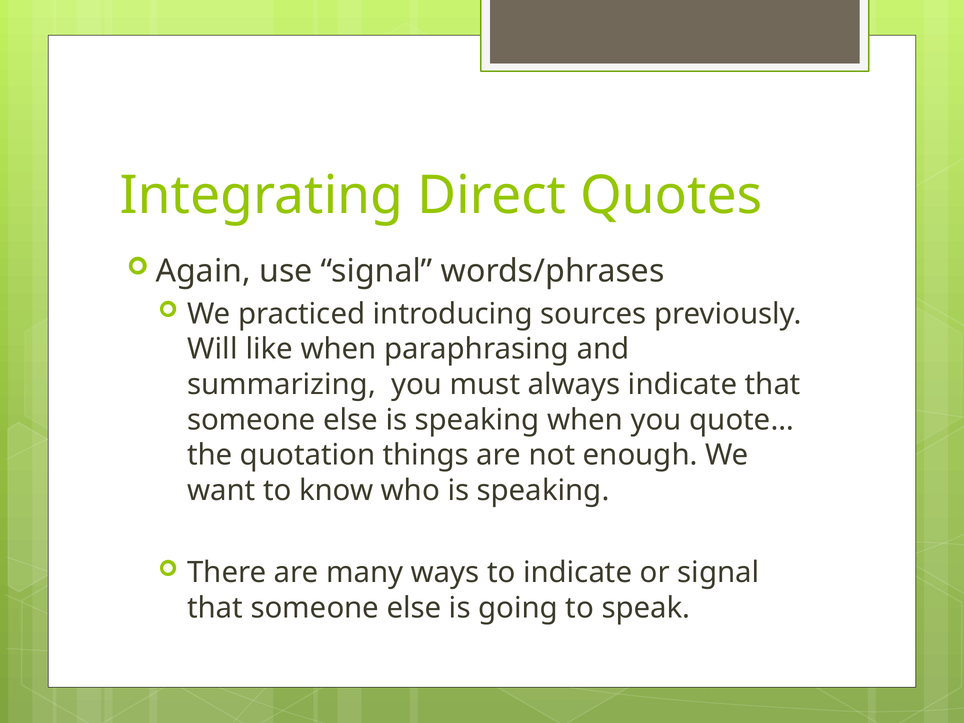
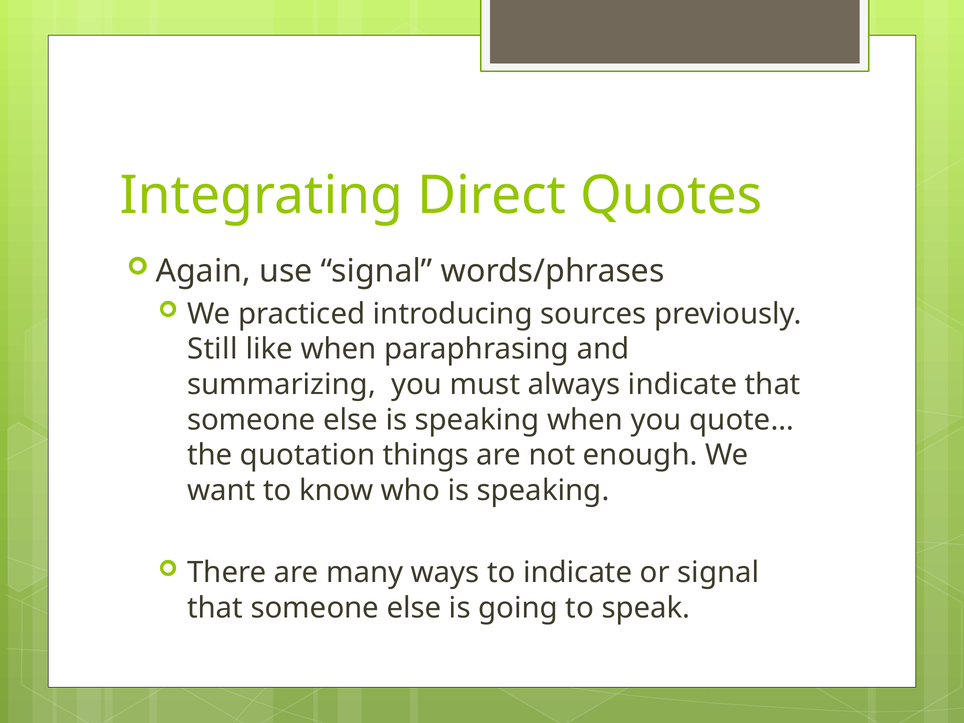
Will: Will -> Still
